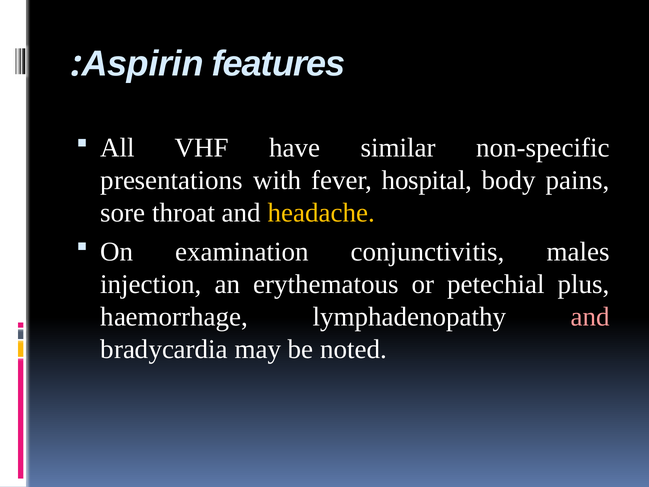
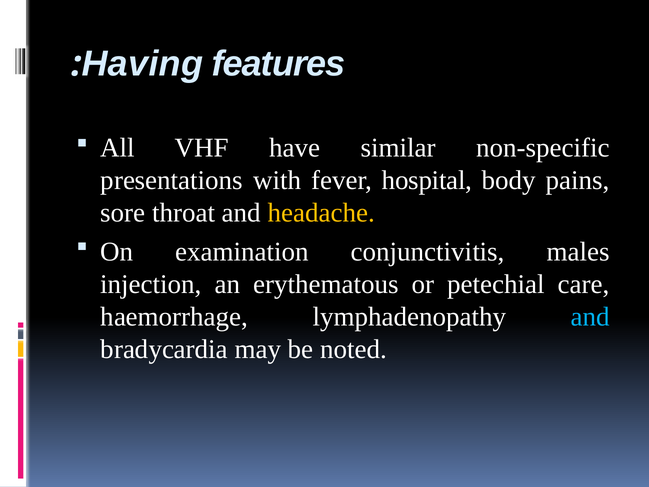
Aspirin: Aspirin -> Having
plus: plus -> care
and at (590, 316) colour: pink -> light blue
